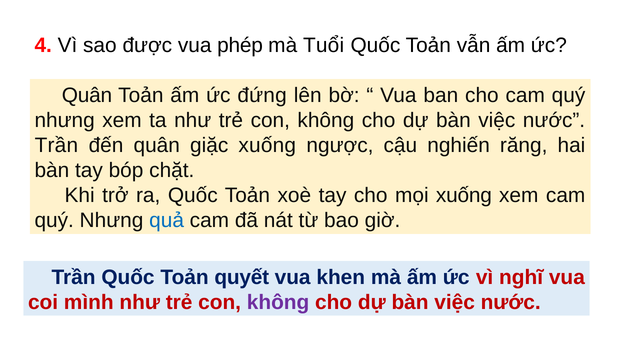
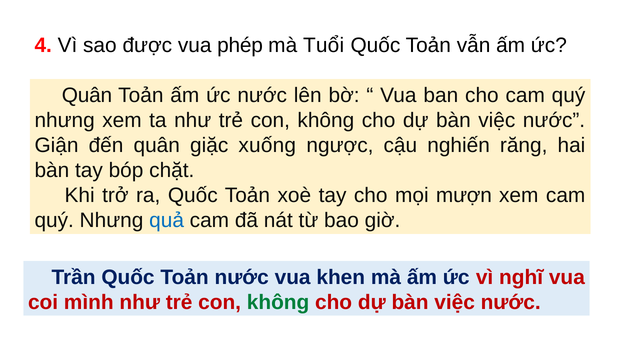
ức đứng: đứng -> nước
Trần at (56, 145): Trần -> Giận
mọi xuống: xuống -> mượn
Toản quyết: quyết -> nước
không at (278, 302) colour: purple -> green
